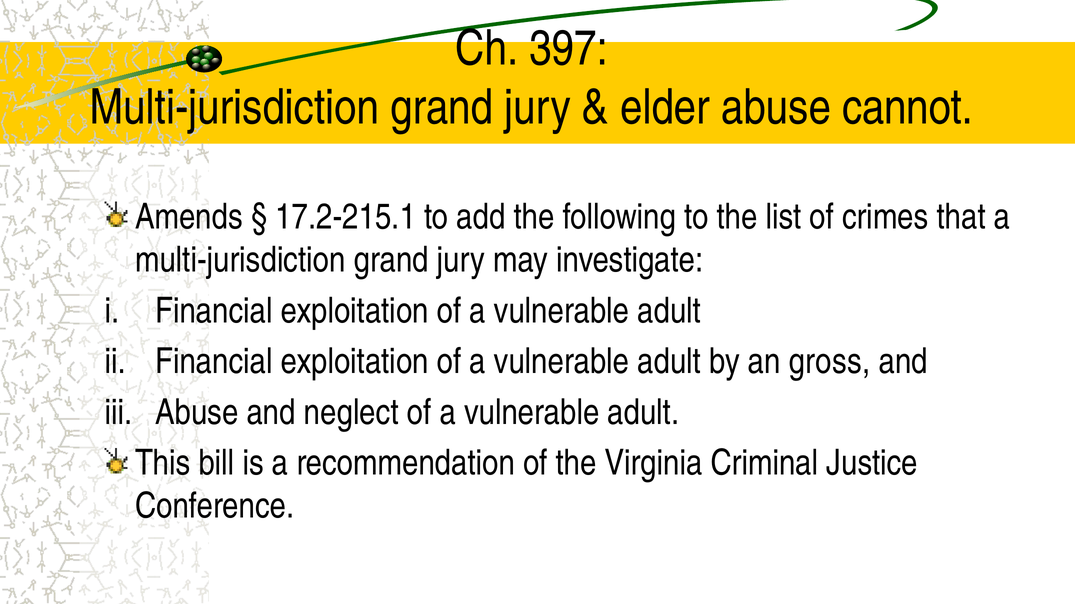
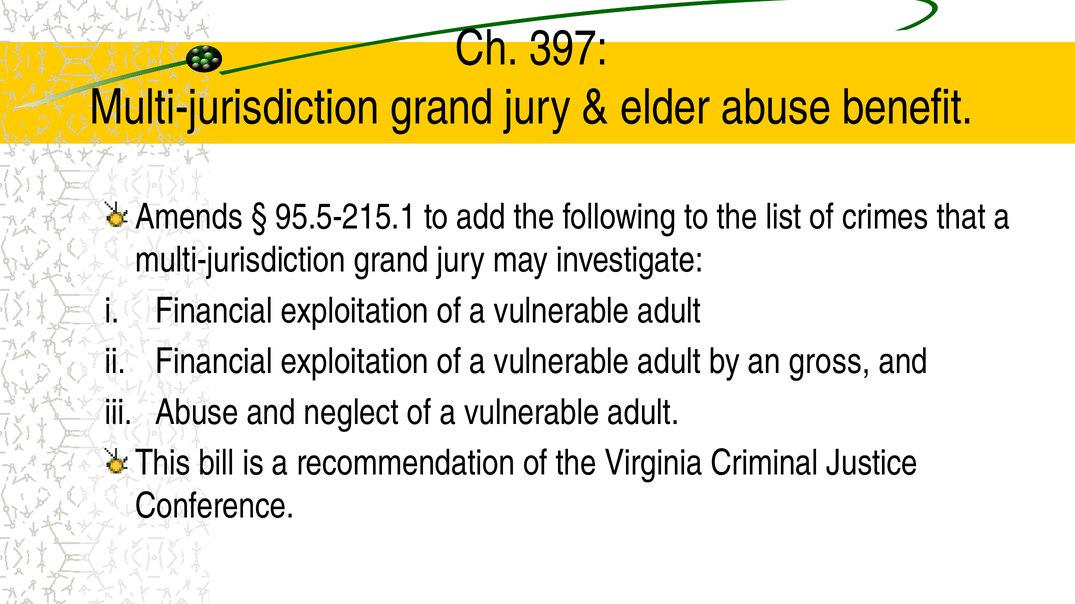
cannot: cannot -> benefit
17.2-215.1: 17.2-215.1 -> 95.5-215.1
